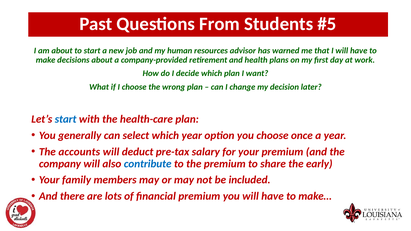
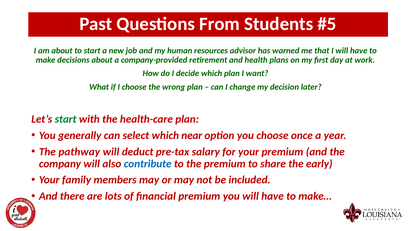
start at (66, 119) colour: blue -> green
which year: year -> near
accounts: accounts -> pathway
